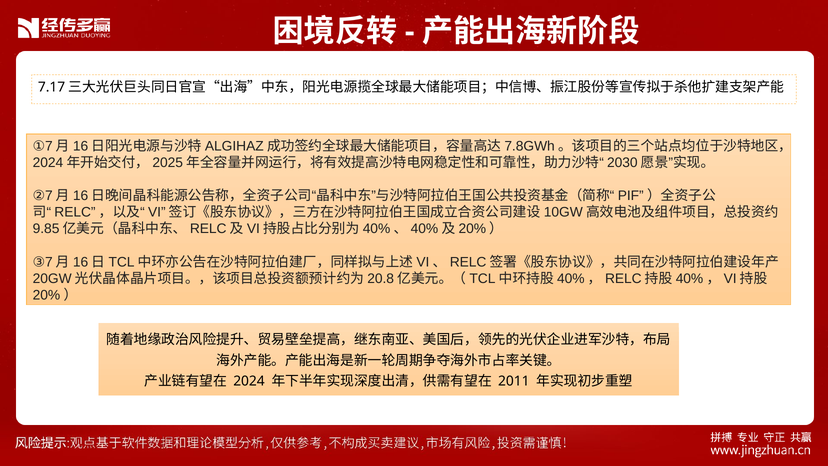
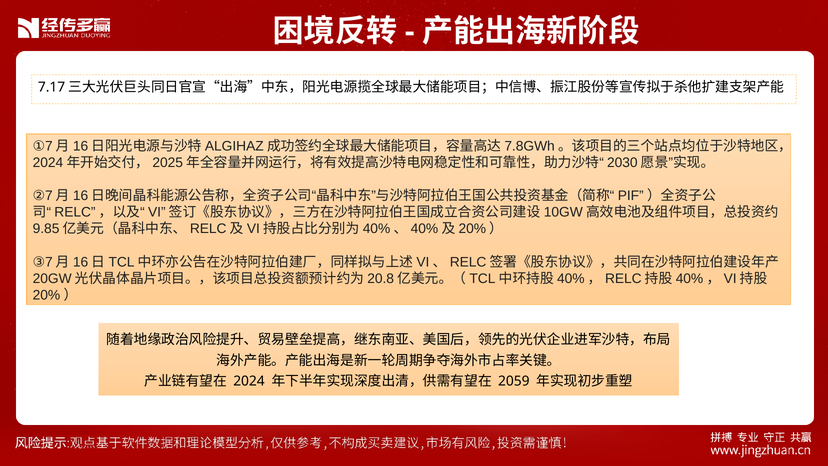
2011: 2011 -> 2059
